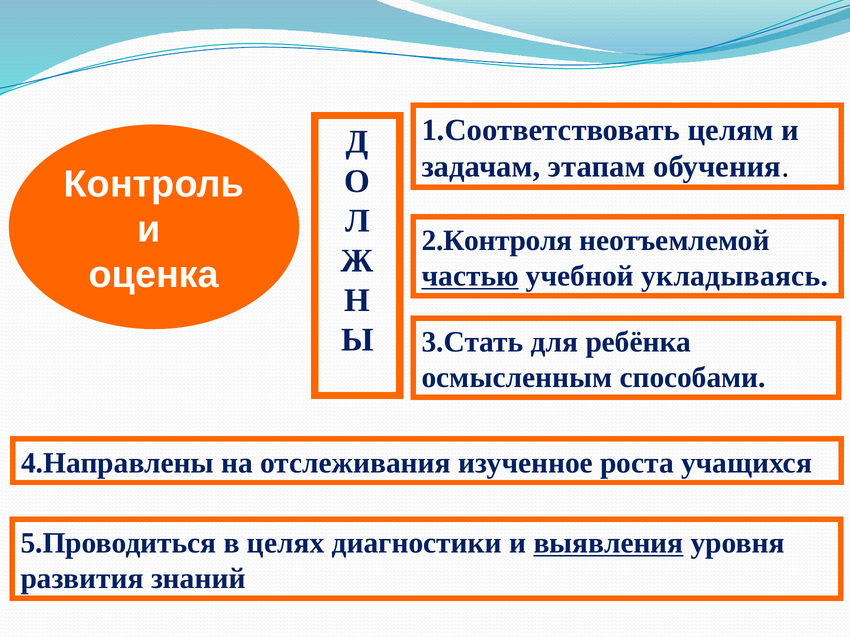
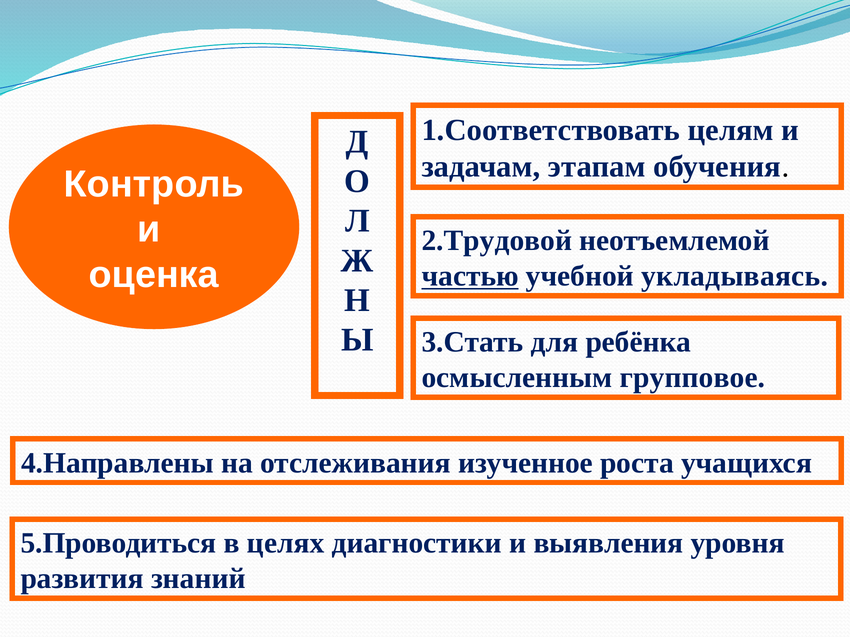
2.Контроля: 2.Контроля -> 2.Трудовой
способами: способами -> групповое
выявления underline: present -> none
